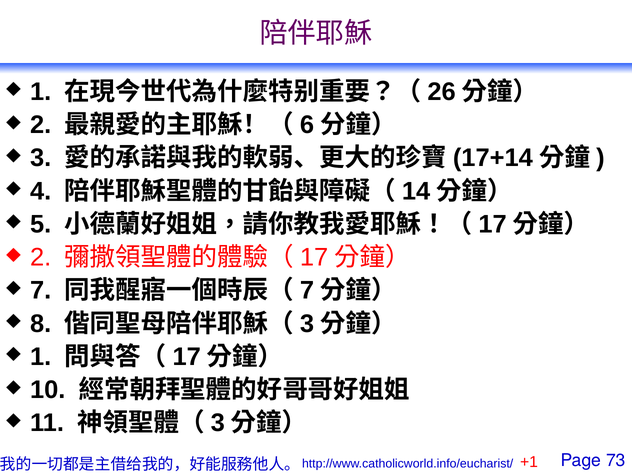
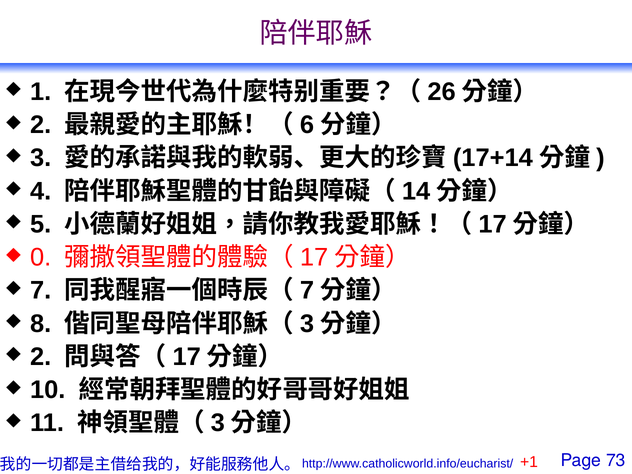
2 at (41, 257): 2 -> 0
1 at (41, 357): 1 -> 2
